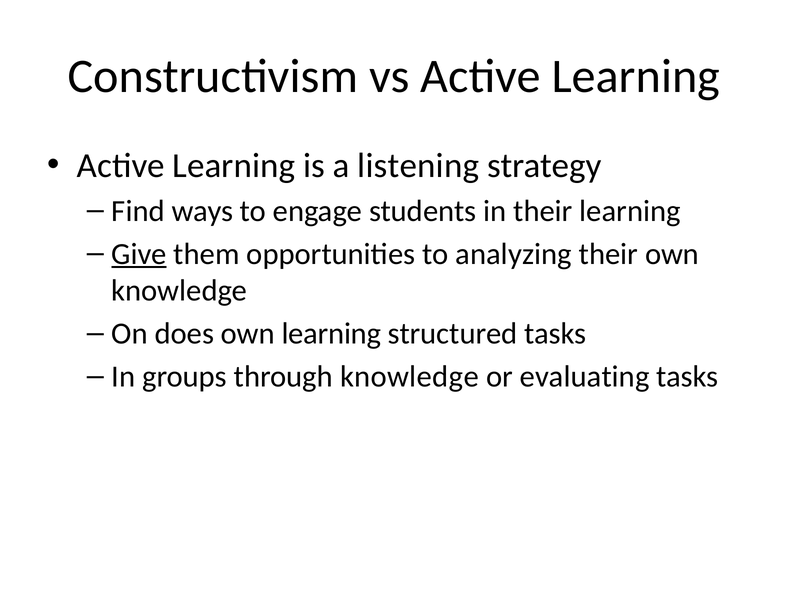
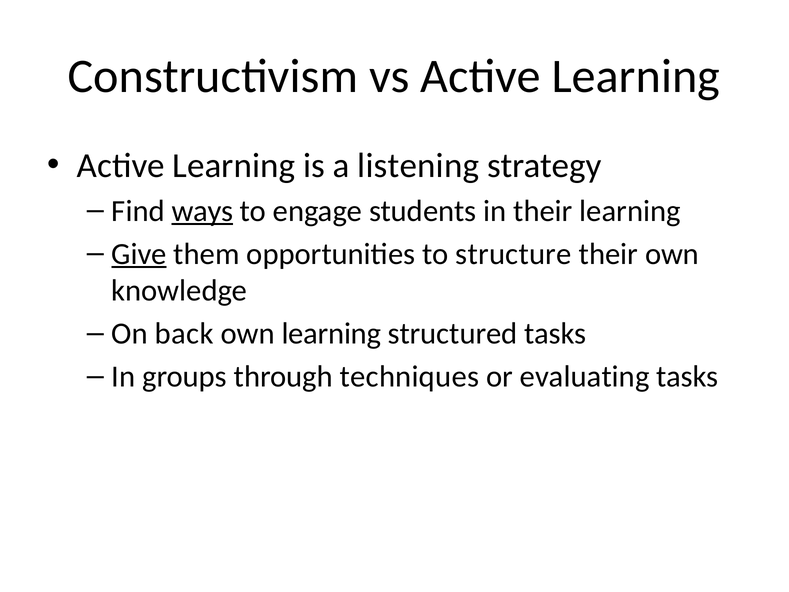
ways underline: none -> present
analyzing: analyzing -> structure
does: does -> back
through knowledge: knowledge -> techniques
